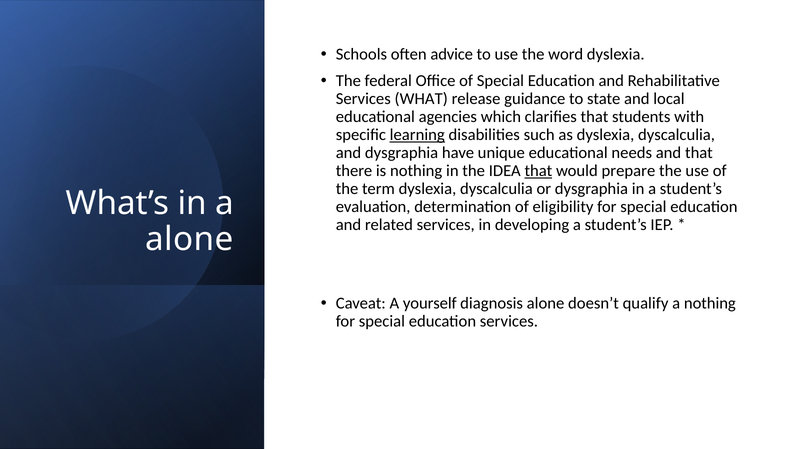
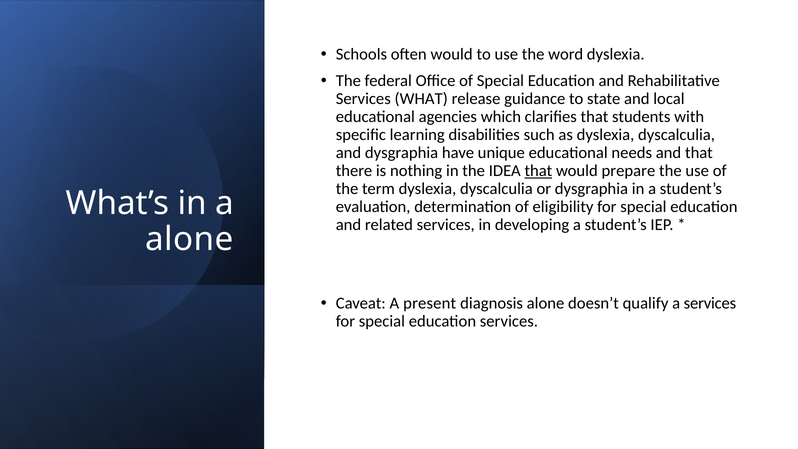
often advice: advice -> would
learning underline: present -> none
yourself: yourself -> present
a nothing: nothing -> services
